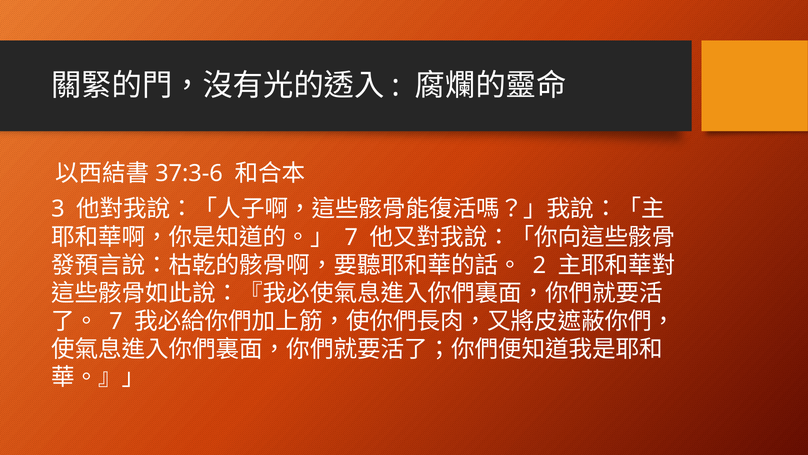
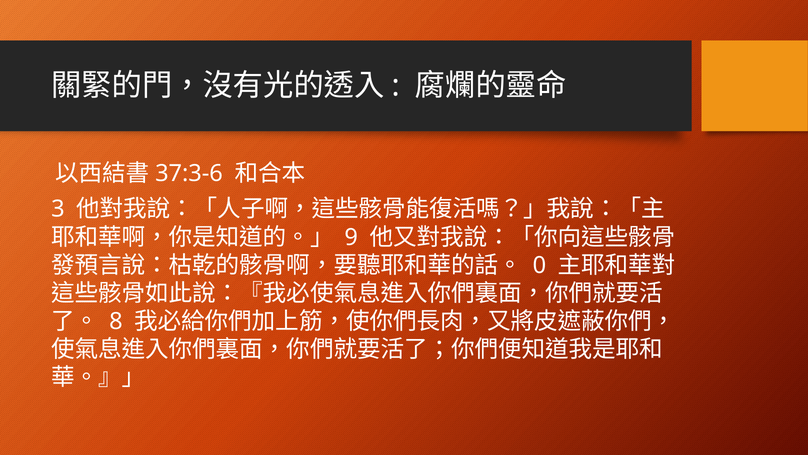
7 at (351, 237): 7 -> 9
2: 2 -> 0
7 at (116, 321): 7 -> 8
